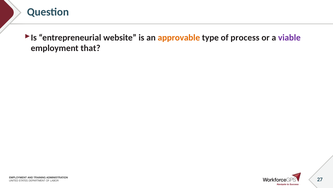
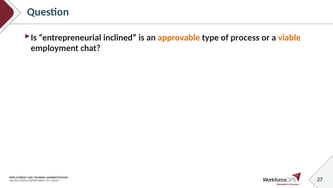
website: website -> inclined
viable colour: purple -> orange
that: that -> chat
